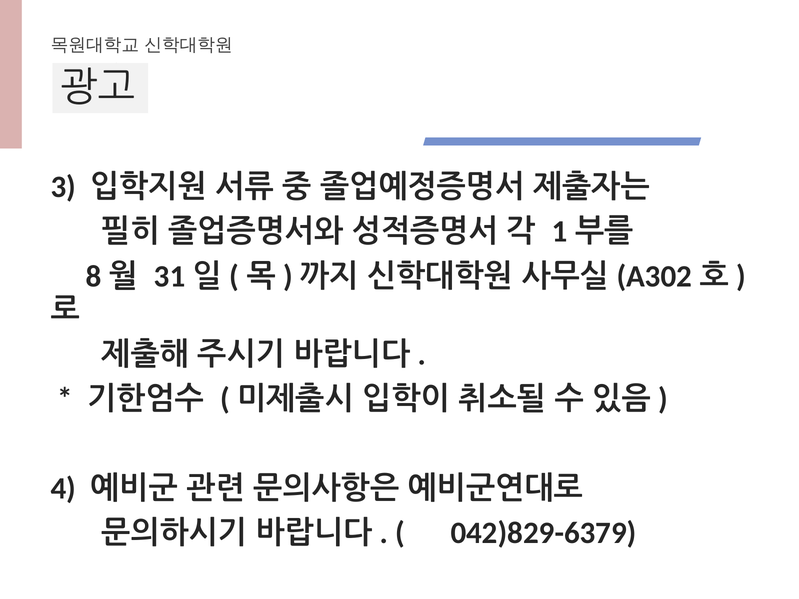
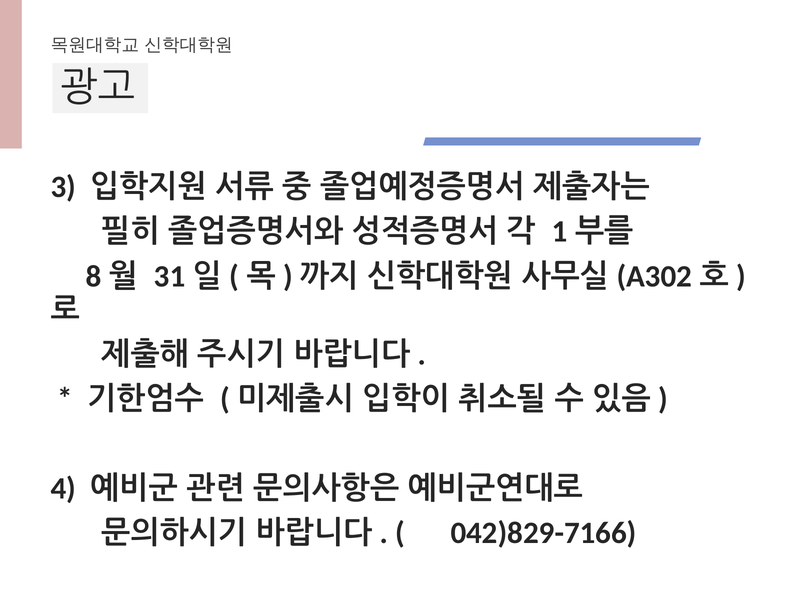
042)829-6379: 042)829-6379 -> 042)829-7166
